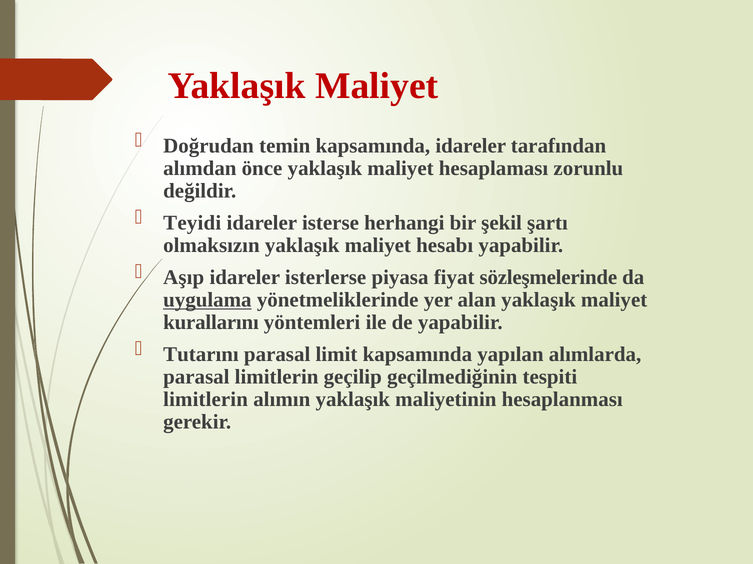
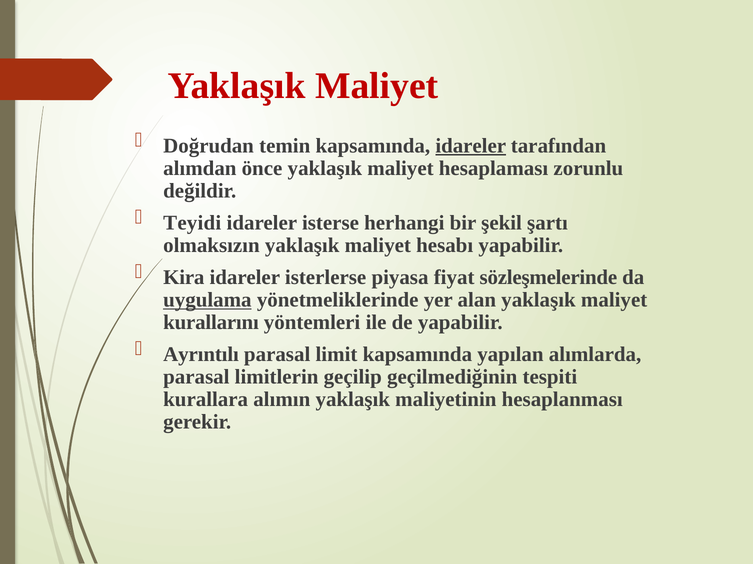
idareler at (471, 146) underline: none -> present
Aşıp: Aşıp -> Kira
Tutarını: Tutarını -> Ayrıntılı
limitlerin at (206, 400): limitlerin -> kurallara
